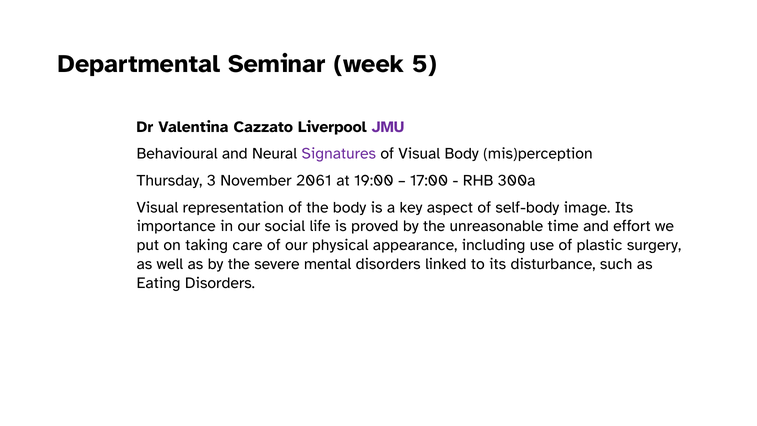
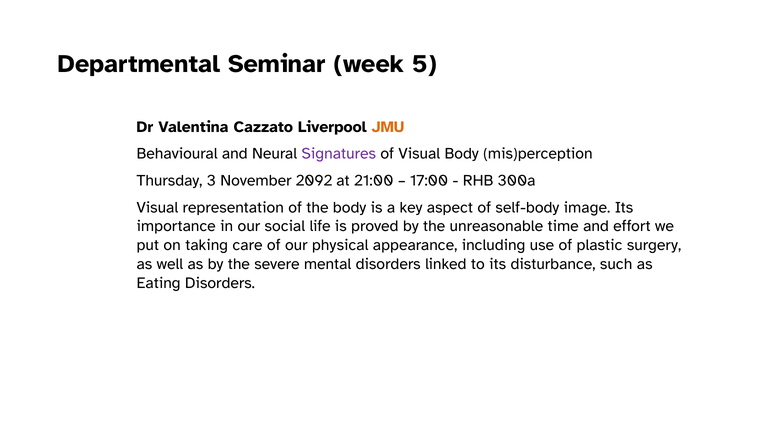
JMU colour: purple -> orange
2061: 2061 -> 2092
19:00: 19:00 -> 21:00
